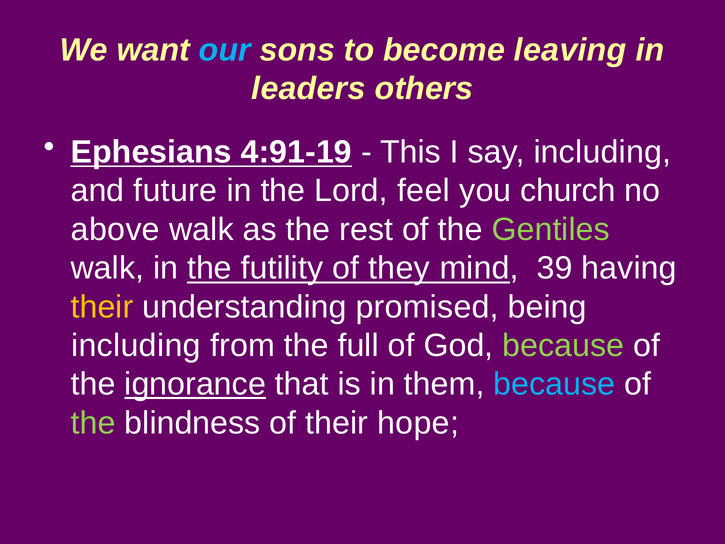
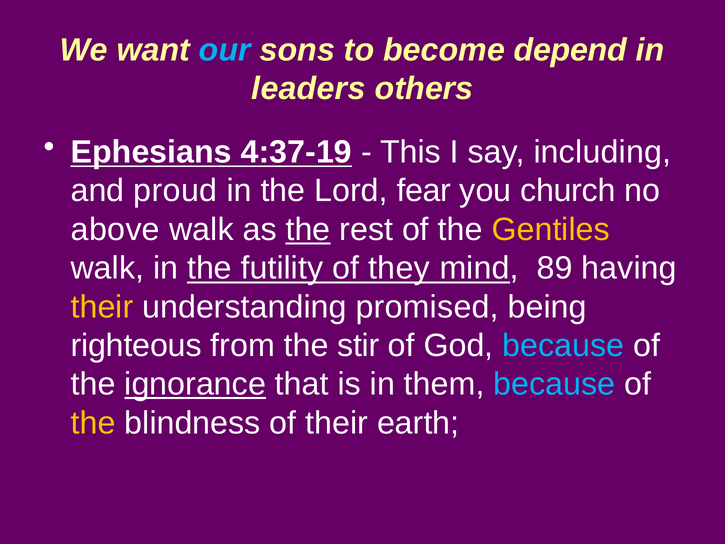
leaving: leaving -> depend
4:91-19: 4:91-19 -> 4:37-19
future: future -> proud
feel: feel -> fear
the at (308, 229) underline: none -> present
Gentiles colour: light green -> yellow
39: 39 -> 89
including at (136, 345): including -> righteous
full: full -> stir
because at (563, 345) colour: light green -> light blue
the at (93, 423) colour: light green -> yellow
hope: hope -> earth
